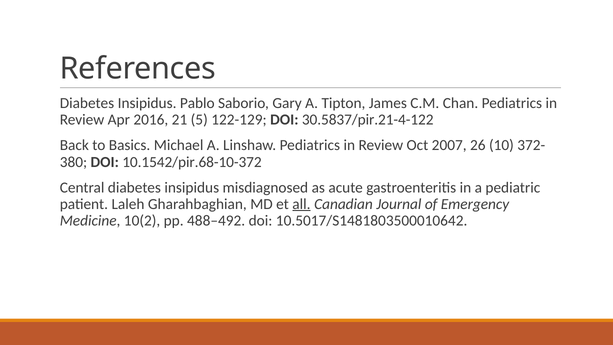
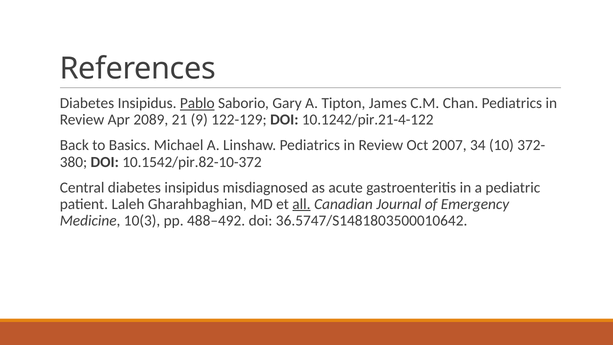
Pablo underline: none -> present
2016: 2016 -> 2089
5: 5 -> 9
30.5837/pir.21-4-122: 30.5837/pir.21-4-122 -> 10.1242/pir.21-4-122
26: 26 -> 34
10.1542/pir.68-10-372: 10.1542/pir.68-10-372 -> 10.1542/pir.82-10-372
10(2: 10(2 -> 10(3
10.5017/S1481803500010642: 10.5017/S1481803500010642 -> 36.5747/S1481803500010642
